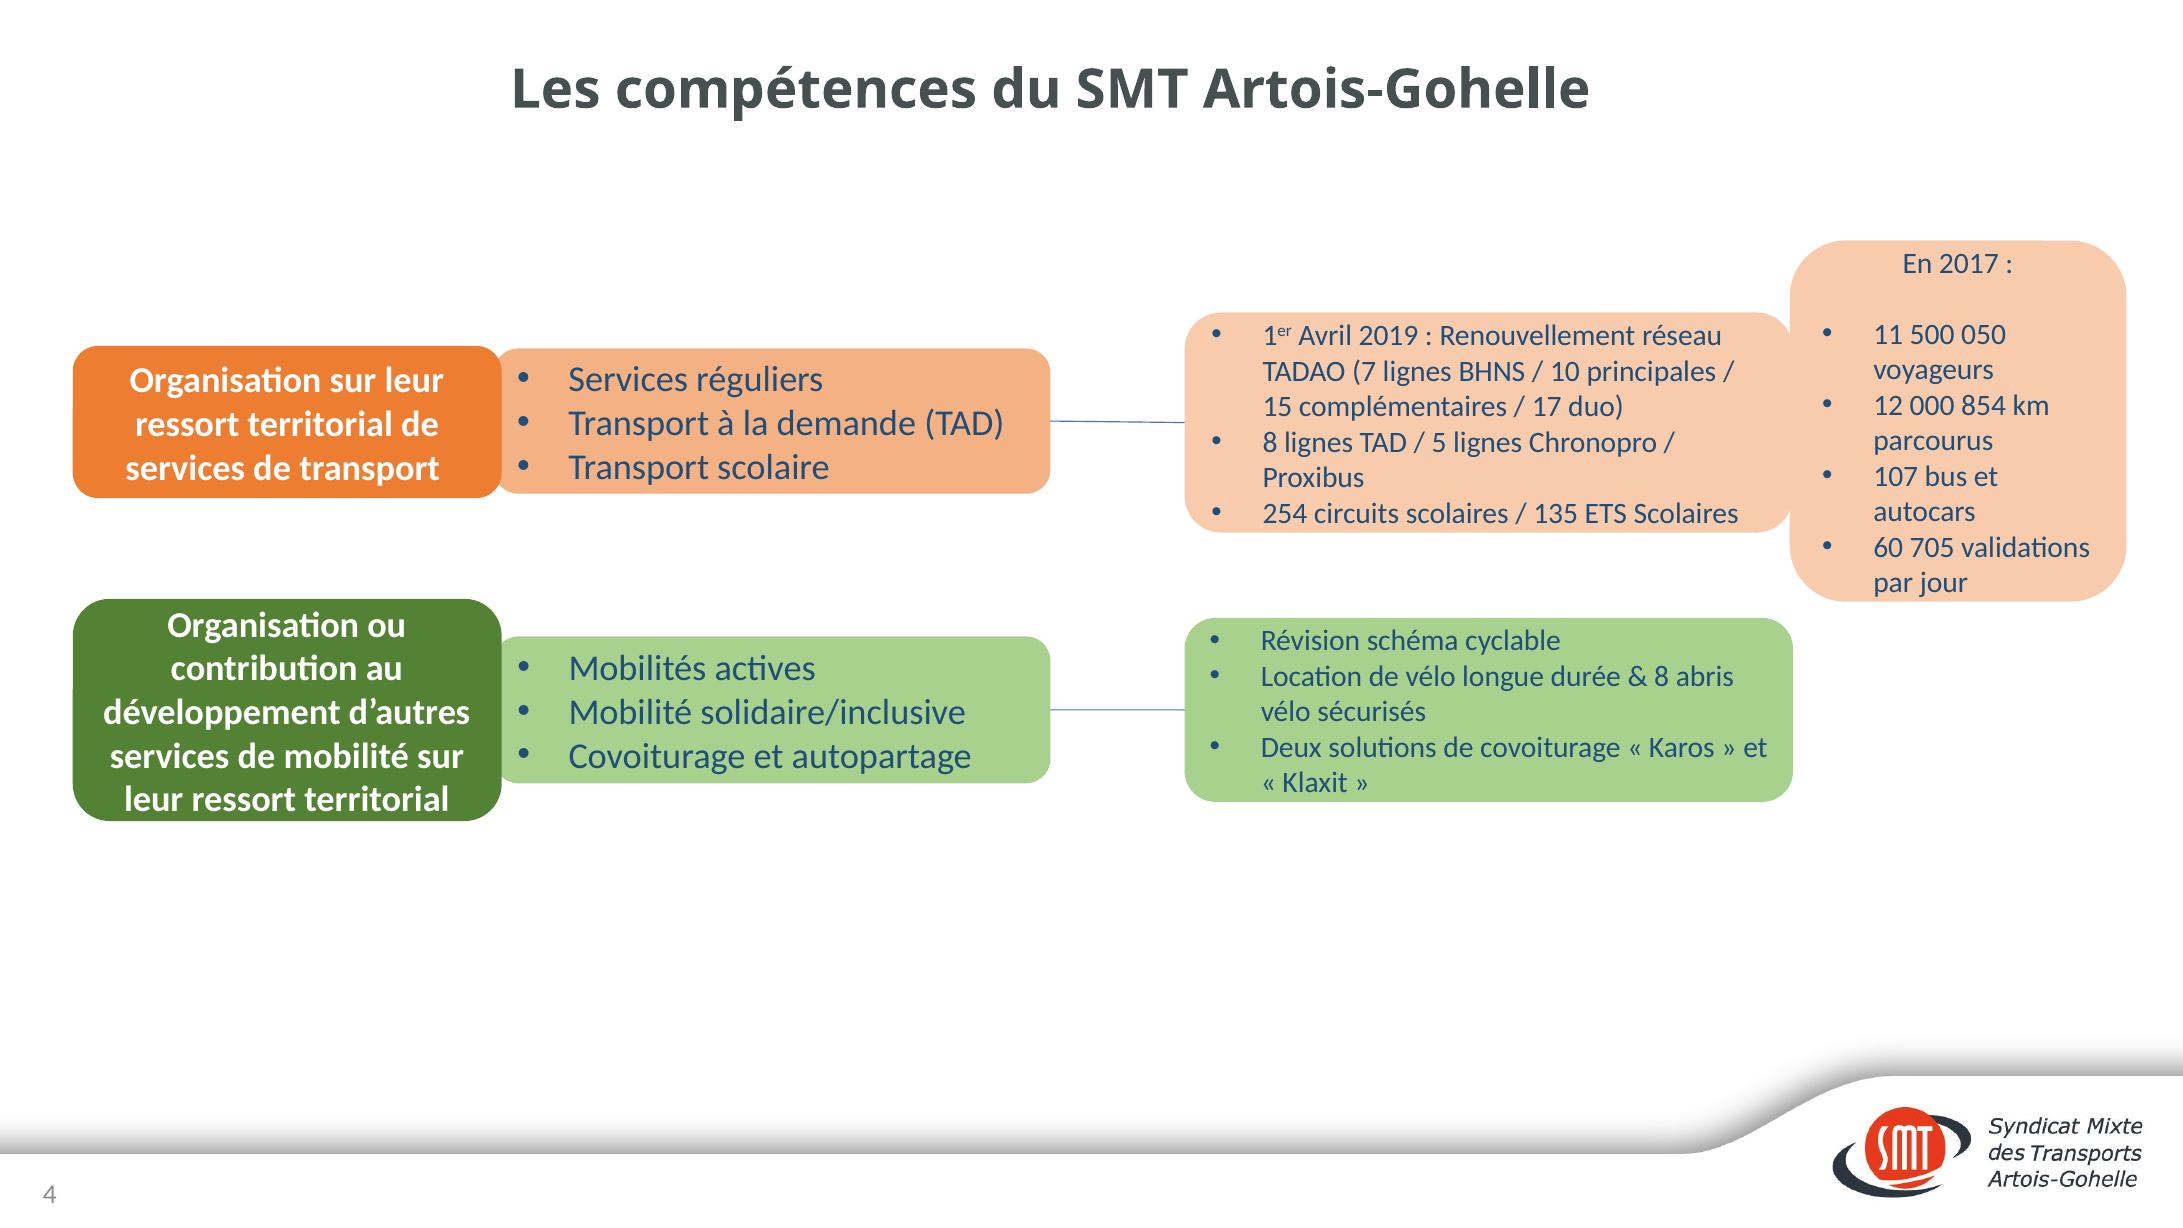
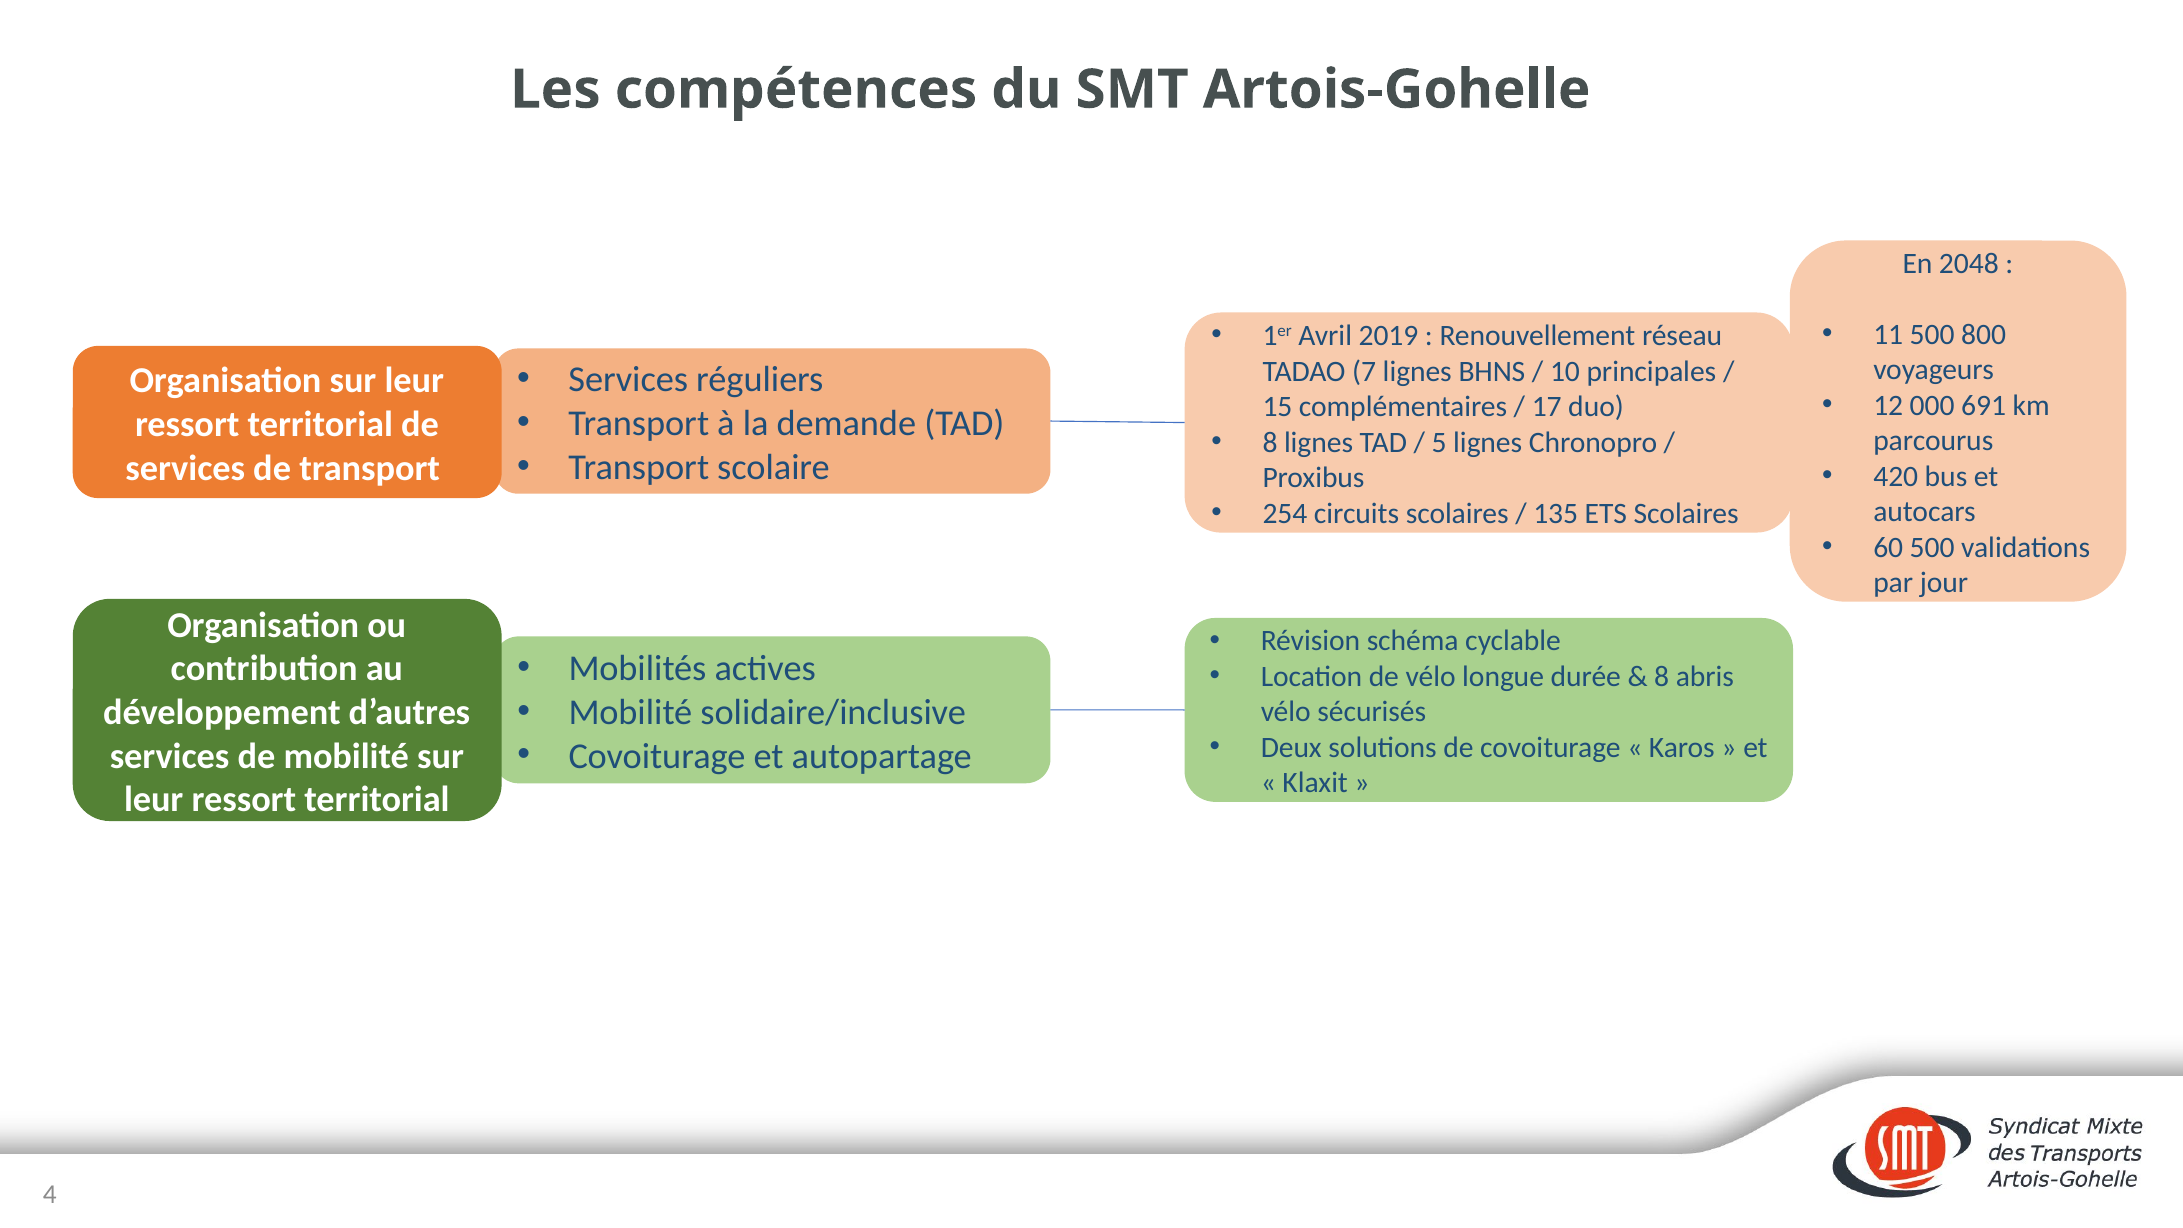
2017: 2017 -> 2048
050: 050 -> 800
854: 854 -> 691
107: 107 -> 420
60 705: 705 -> 500
